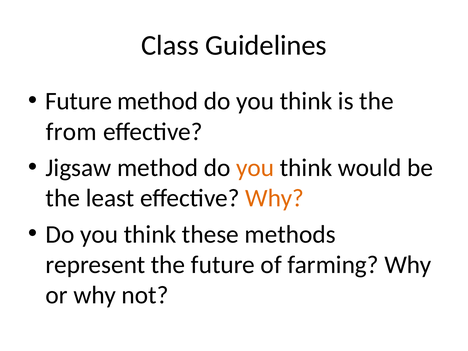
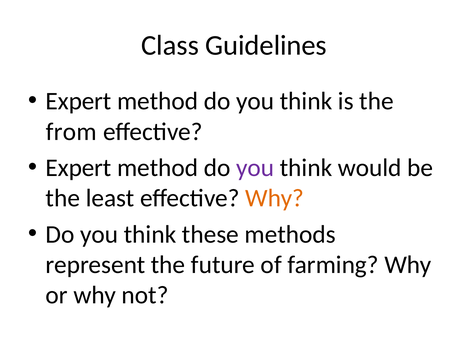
Future at (79, 101): Future -> Expert
Jigsaw at (78, 168): Jigsaw -> Expert
you at (255, 168) colour: orange -> purple
